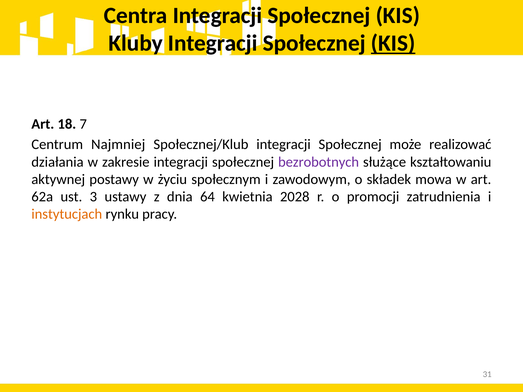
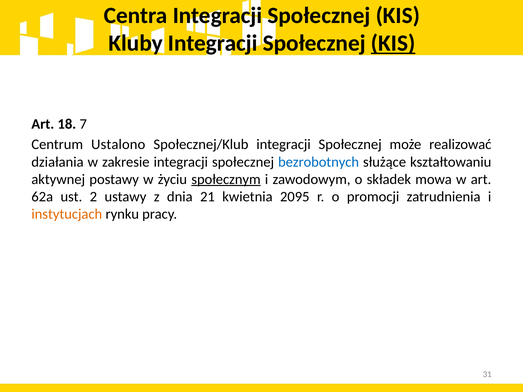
Najmniej: Najmniej -> Ustalono
bezrobotnych colour: purple -> blue
społecznym underline: none -> present
3: 3 -> 2
64: 64 -> 21
2028: 2028 -> 2095
